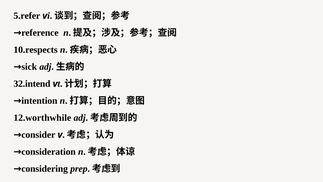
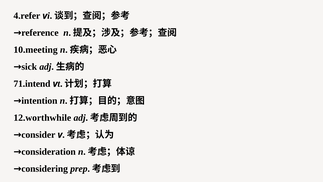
5.refer: 5.refer -> 4.refer
10.respects: 10.respects -> 10.meeting
32.intend: 32.intend -> 71.intend
